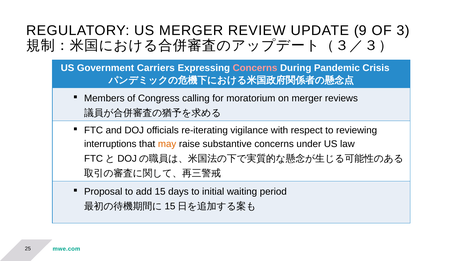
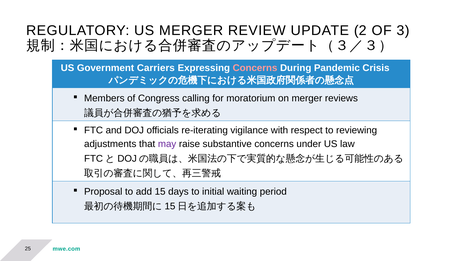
9: 9 -> 2
interruptions: interruptions -> adjustments
may colour: orange -> purple
